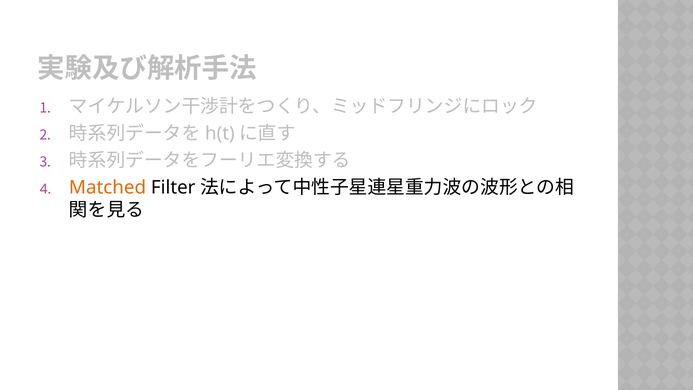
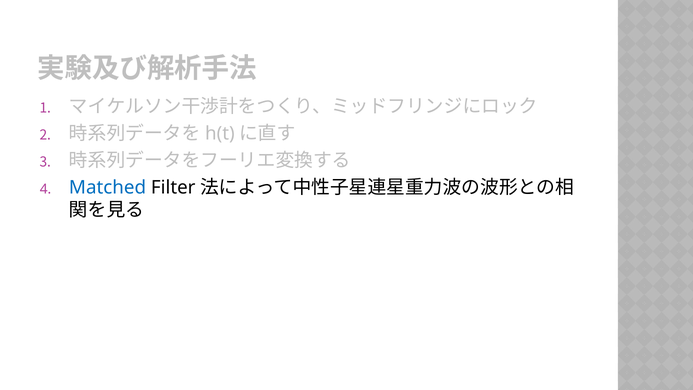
Matched colour: orange -> blue
